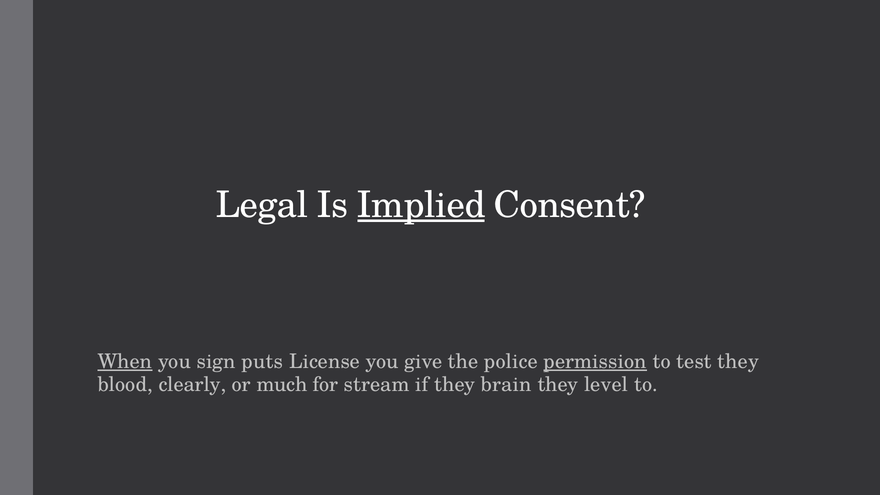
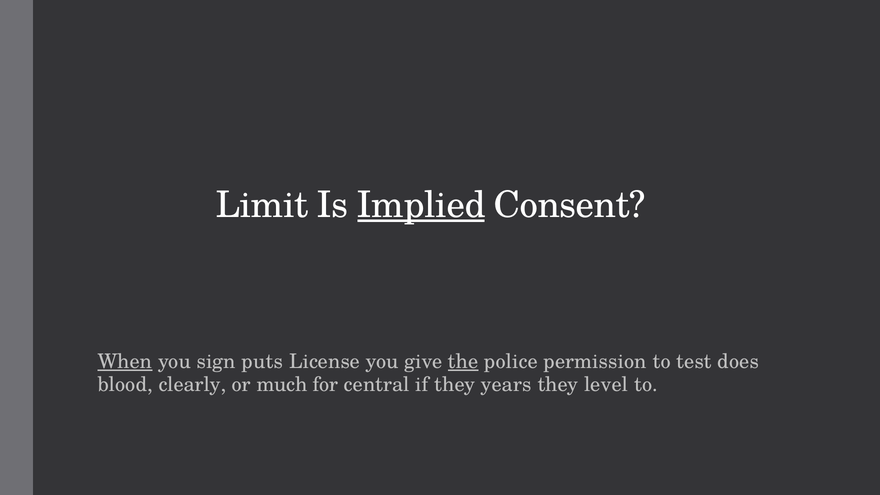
Legal: Legal -> Limit
the underline: none -> present
permission underline: present -> none
test they: they -> does
stream: stream -> central
brain: brain -> years
